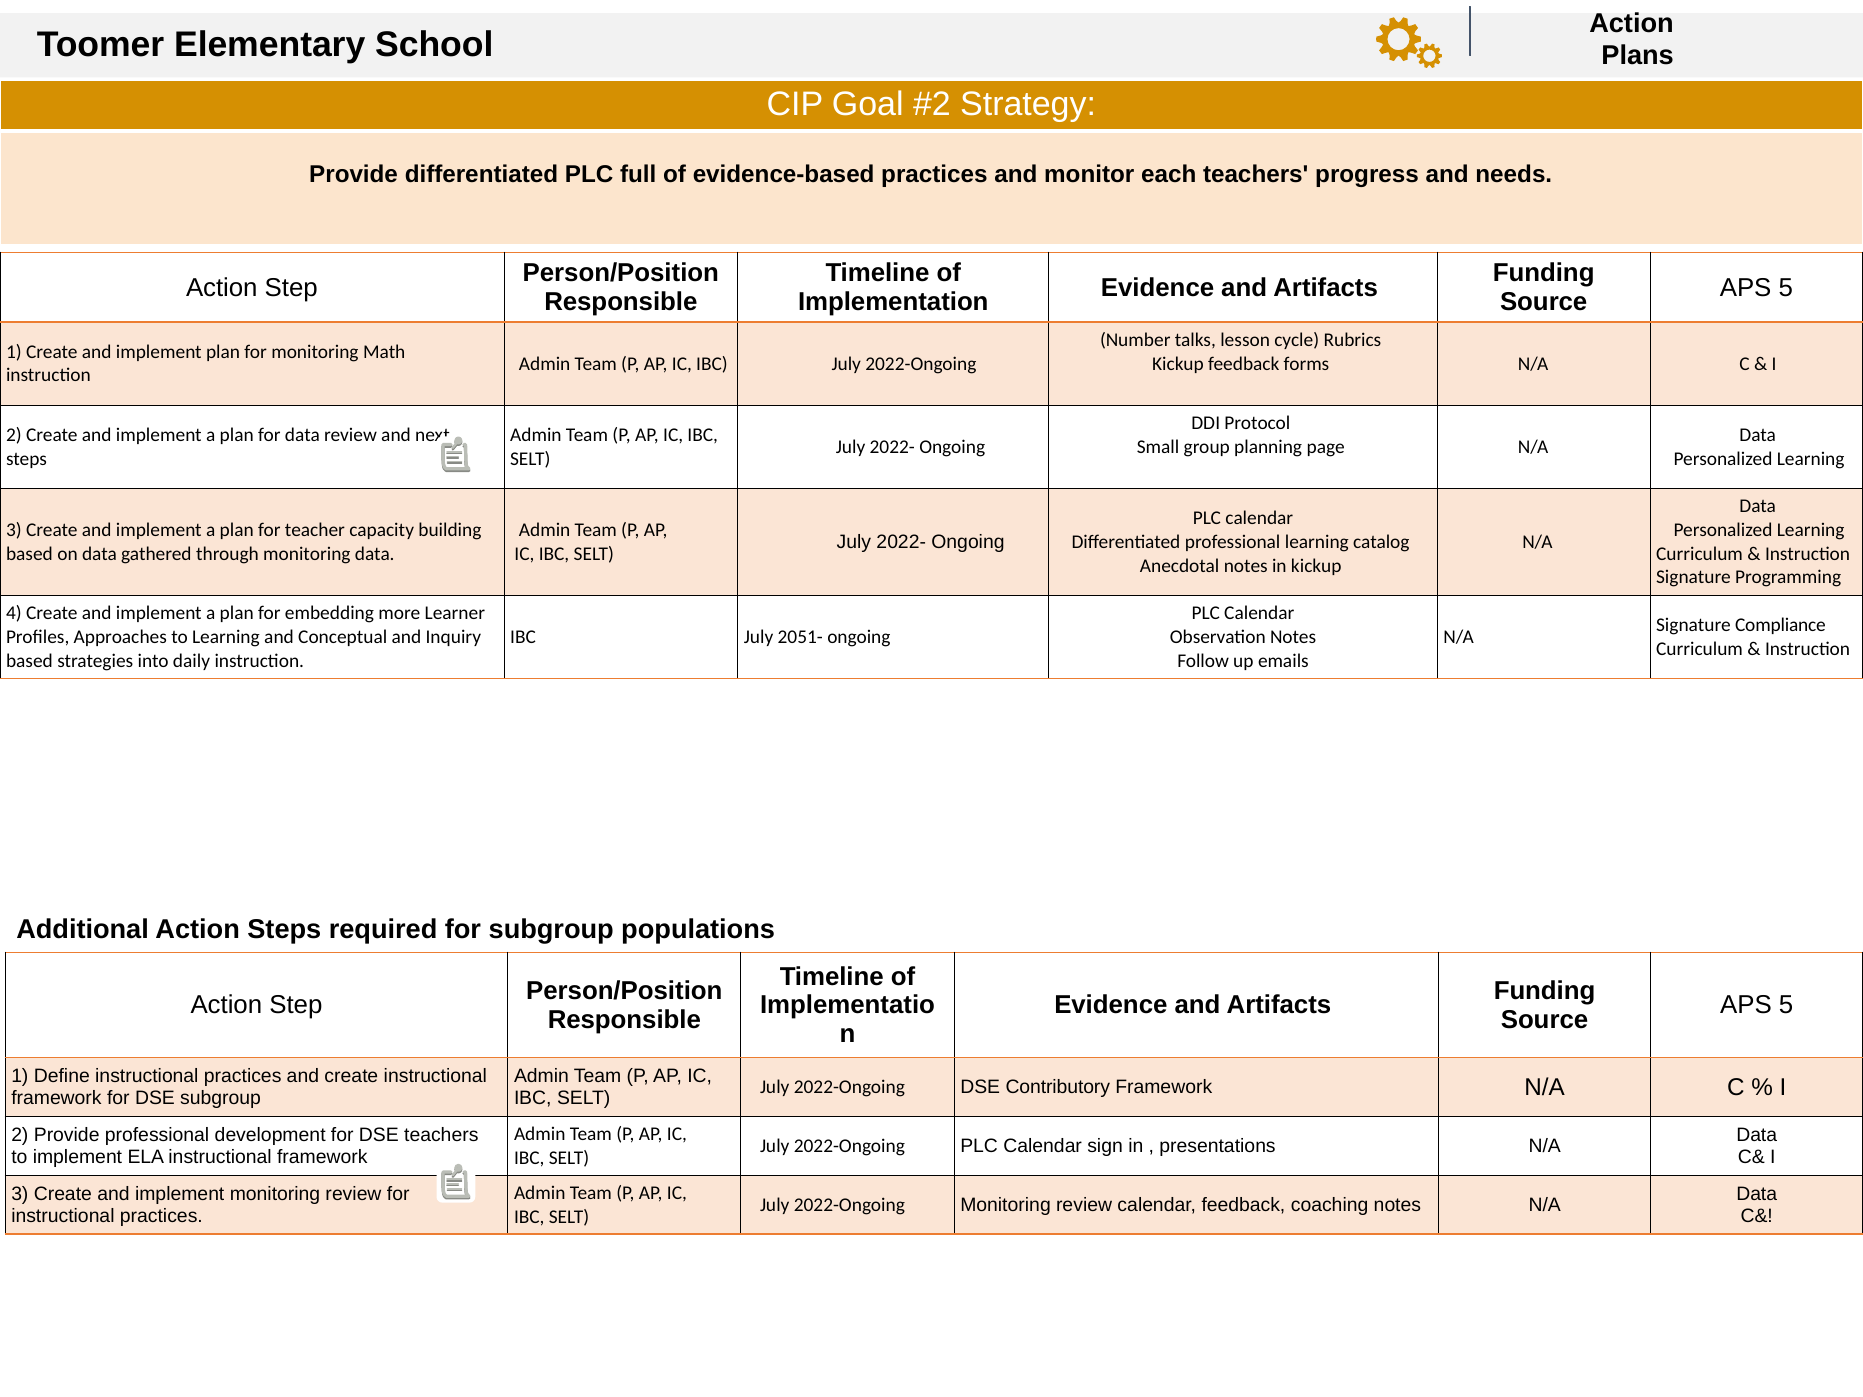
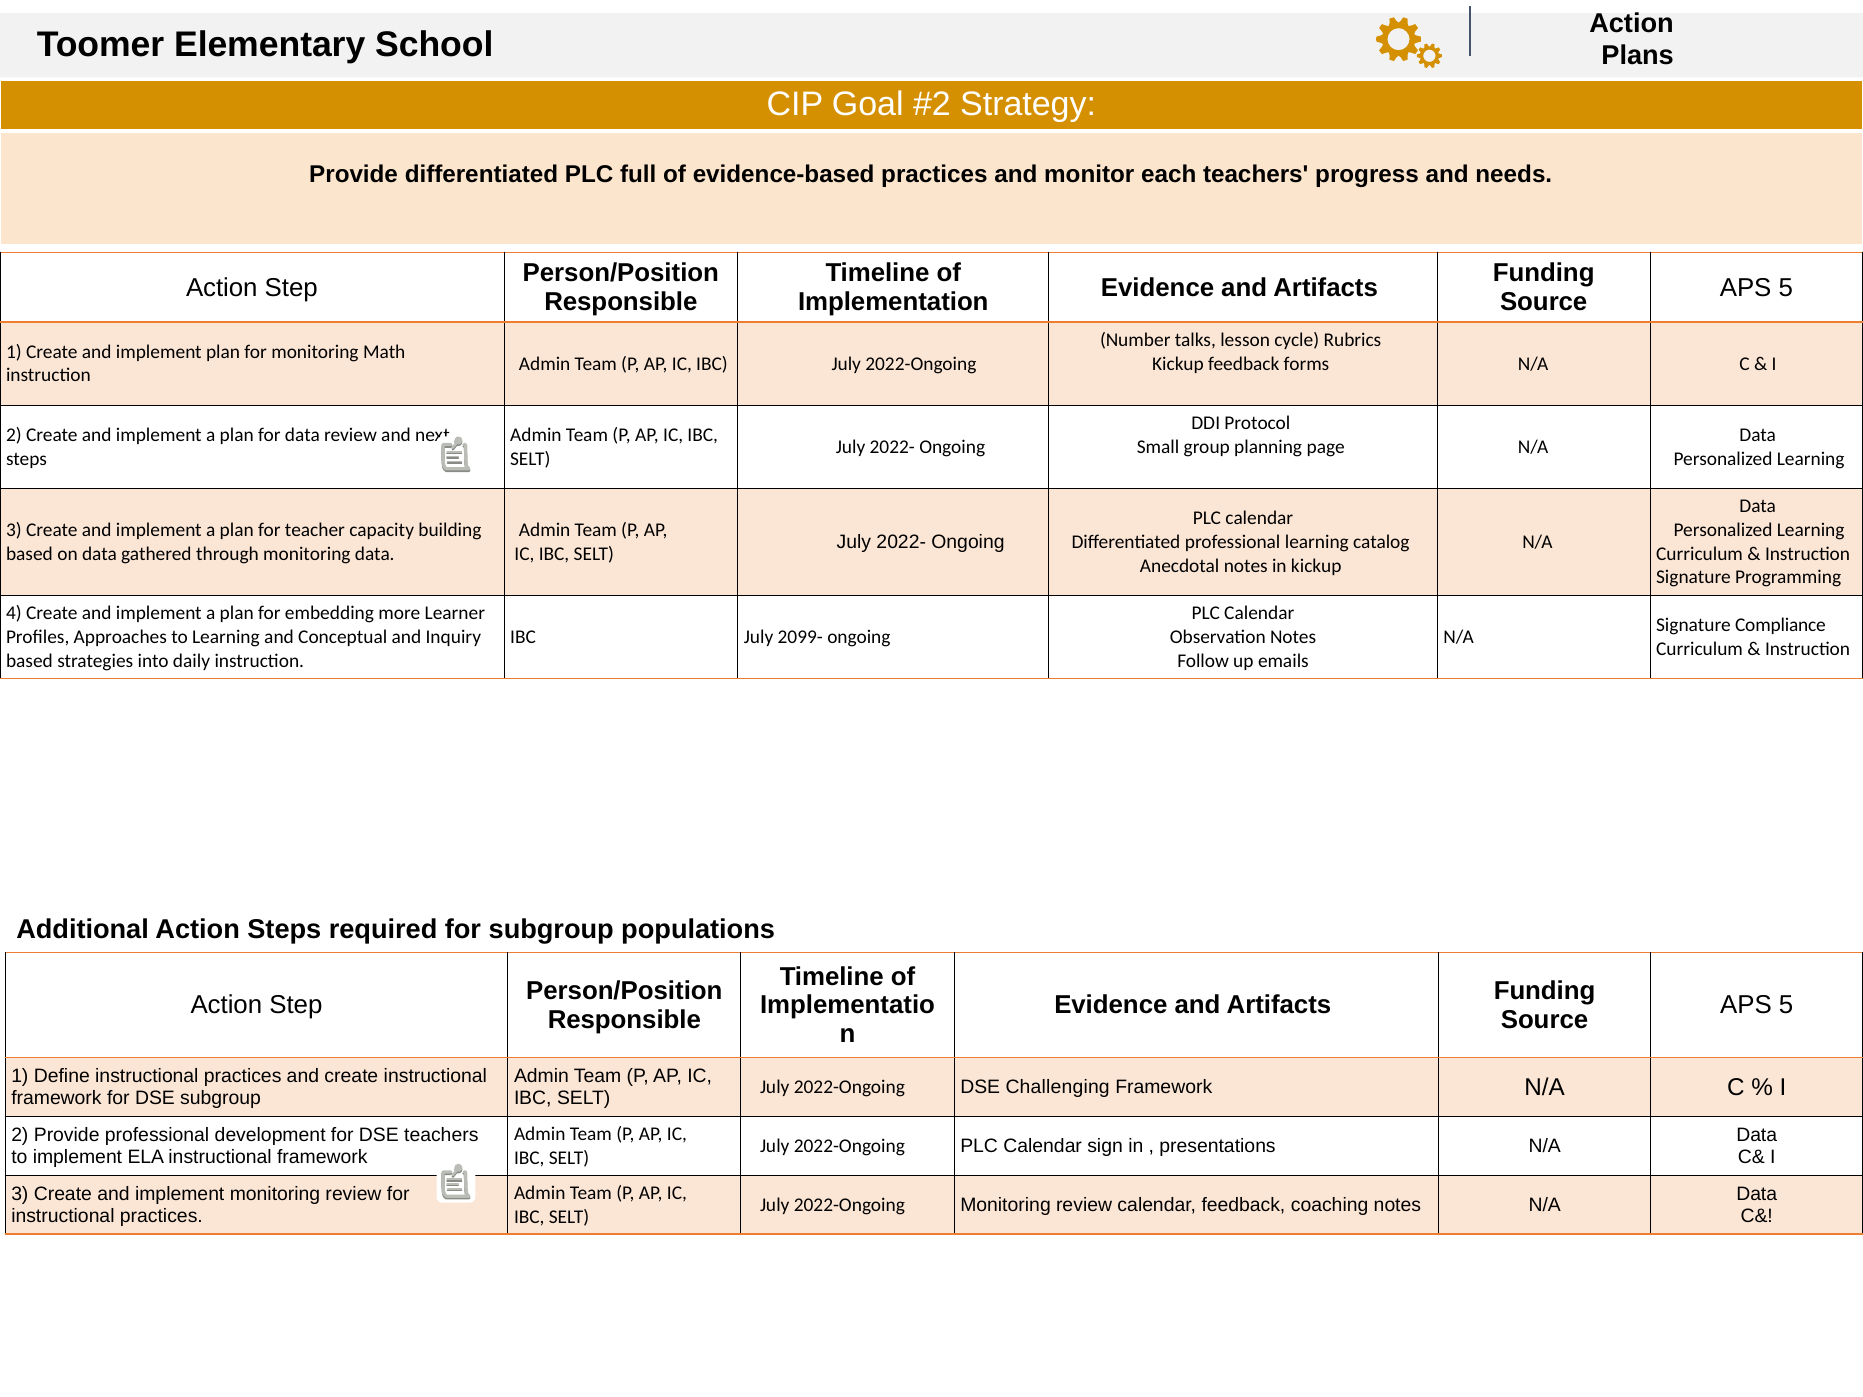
2051-: 2051- -> 2099-
Contributory: Contributory -> Challenging
